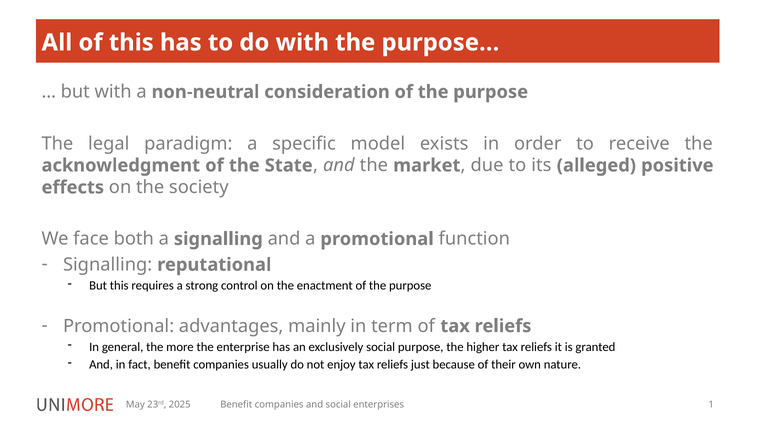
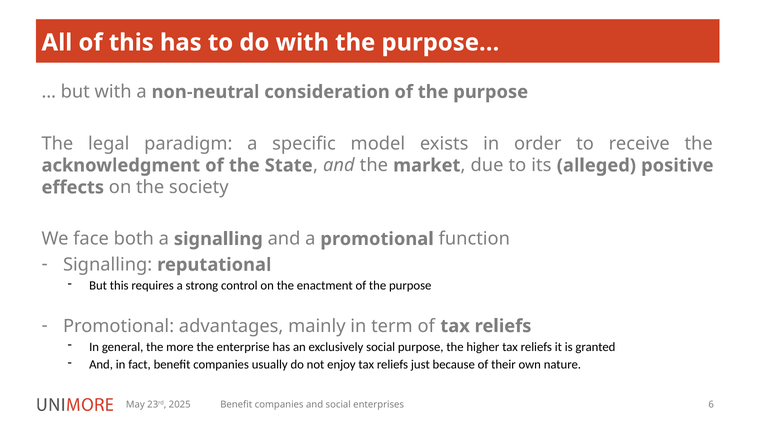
1: 1 -> 6
